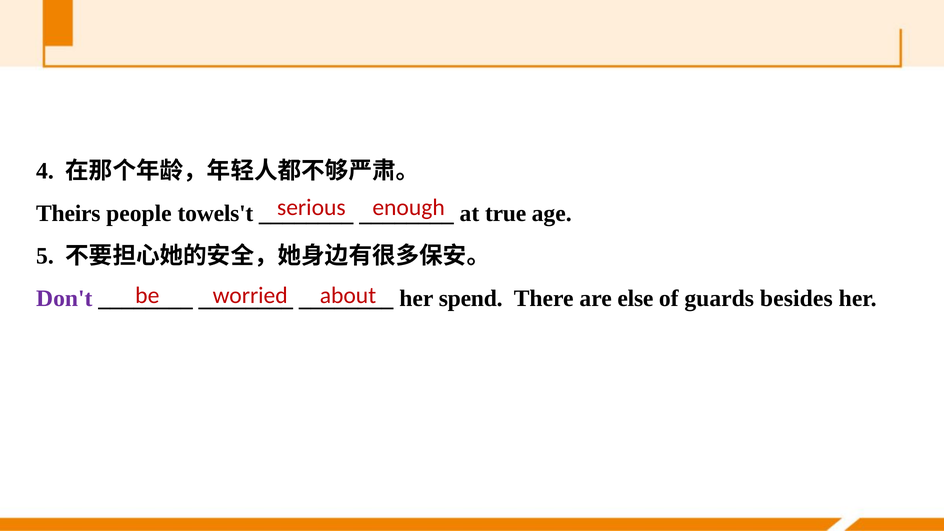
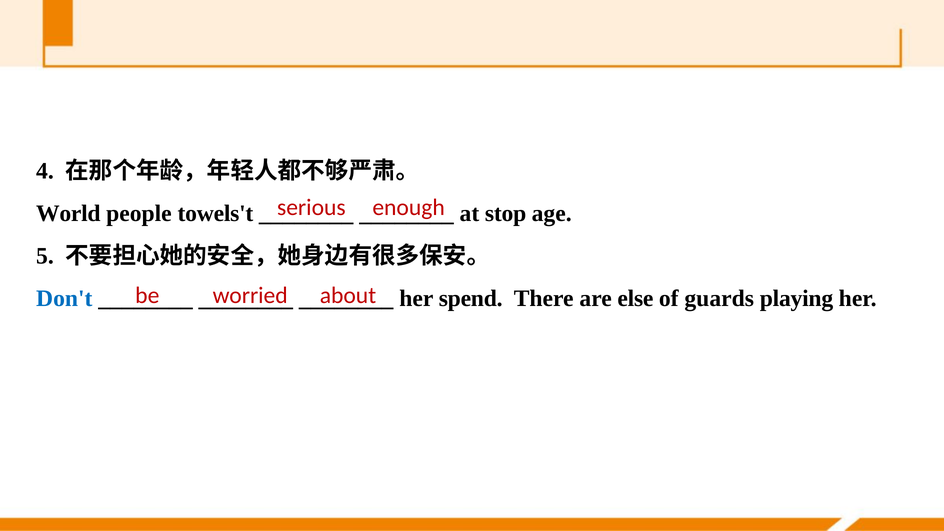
Theirs: Theirs -> World
true: true -> stop
Don't colour: purple -> blue
besides: besides -> playing
